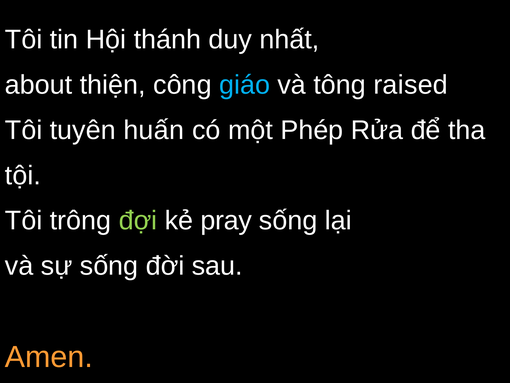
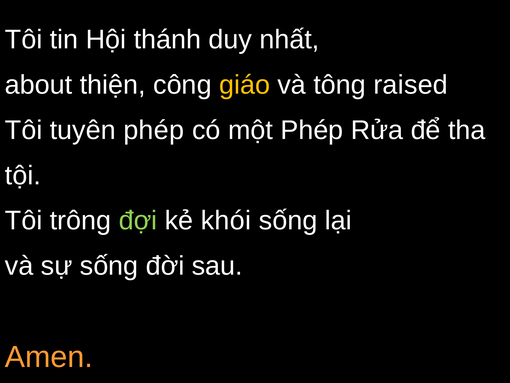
giáo colour: light blue -> yellow
tuyên huấn: huấn -> phép
pray: pray -> khói
